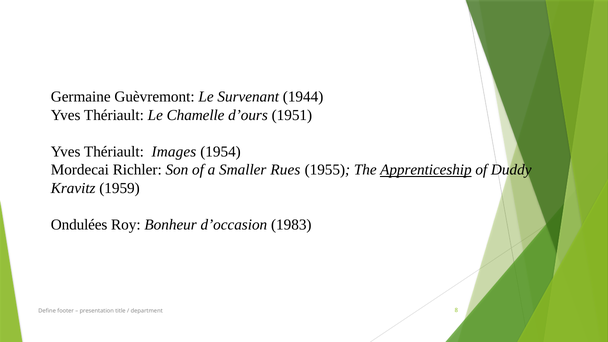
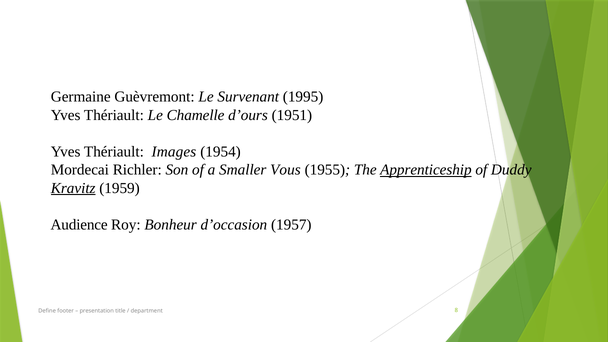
1944: 1944 -> 1995
Rues: Rues -> Vous
Kravitz underline: none -> present
Ondulées: Ondulées -> Audience
1983: 1983 -> 1957
